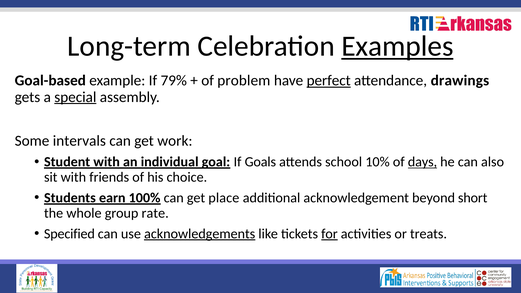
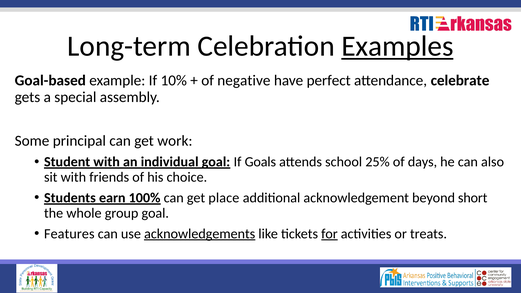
79%: 79% -> 10%
problem: problem -> negative
perfect underline: present -> none
drawings: drawings -> celebrate
special underline: present -> none
intervals: intervals -> principal
10%: 10% -> 25%
days underline: present -> none
group rate: rate -> goal
Specified: Specified -> Features
